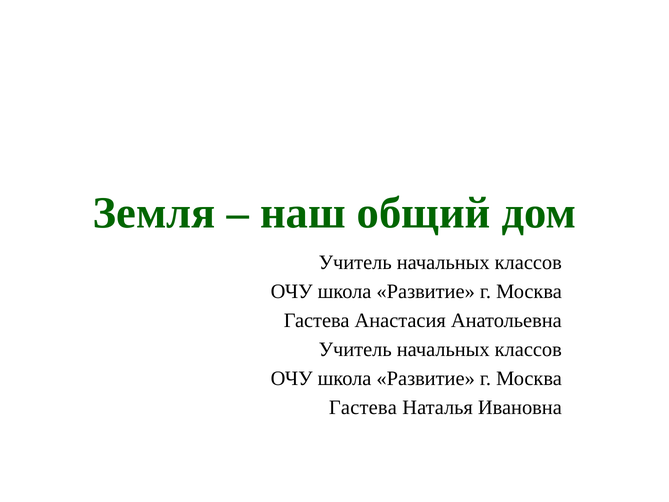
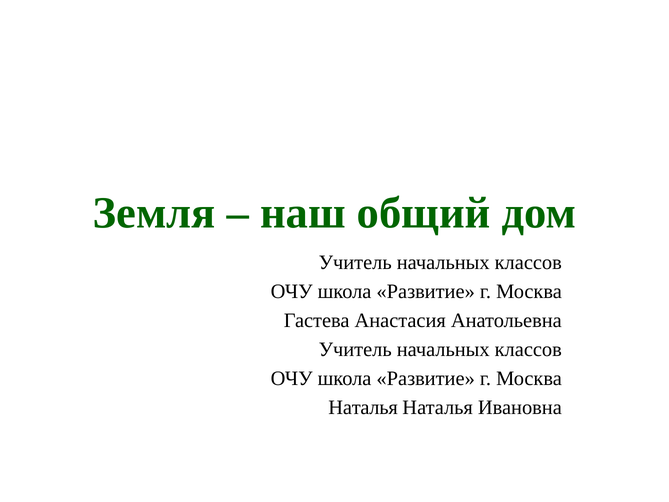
Гастева at (363, 407): Гастева -> Наталья
